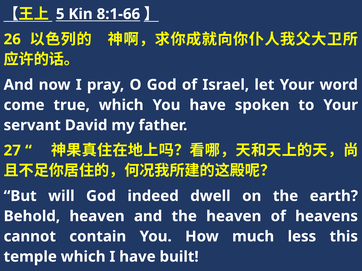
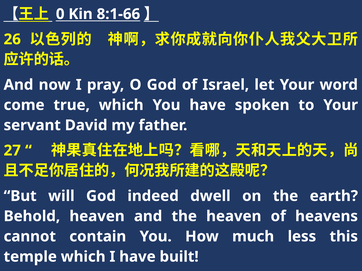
5: 5 -> 0
